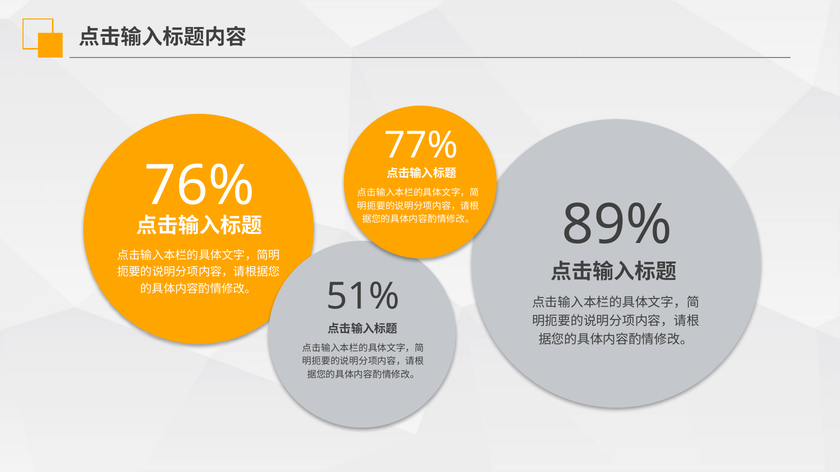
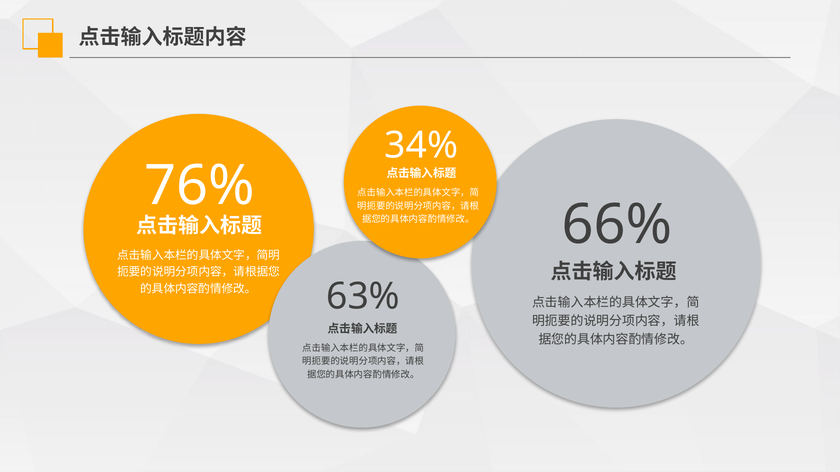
77%: 77% -> 34%
89%: 89% -> 66%
51%: 51% -> 63%
